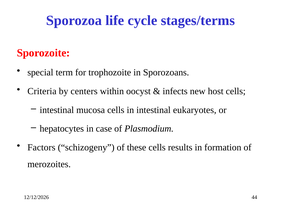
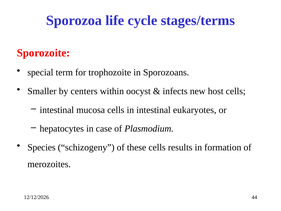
Criteria: Criteria -> Smaller
Factors: Factors -> Species
